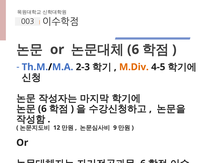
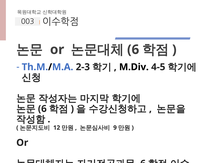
M.Div colour: orange -> black
